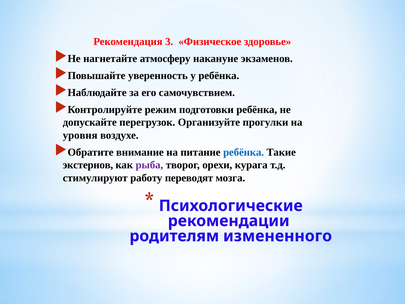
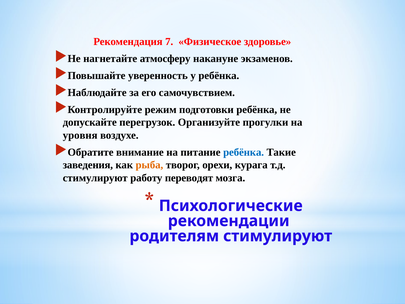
3: 3 -> 7
экстернов: экстернов -> заведения
рыба colour: purple -> orange
родителям измененного: измененного -> стимулируют
